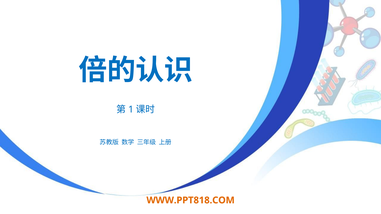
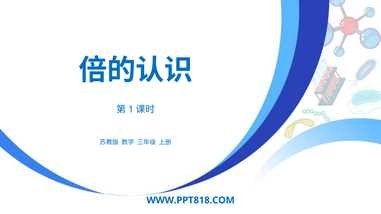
WWW.PPT818.COM colour: orange -> blue
